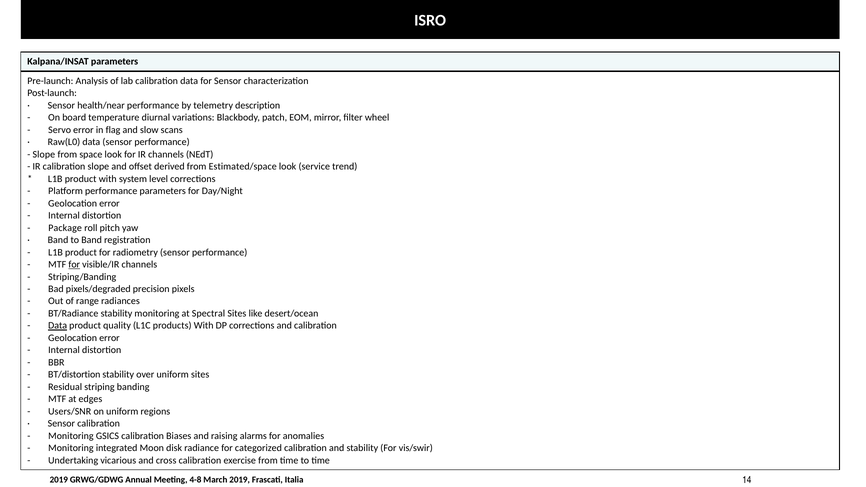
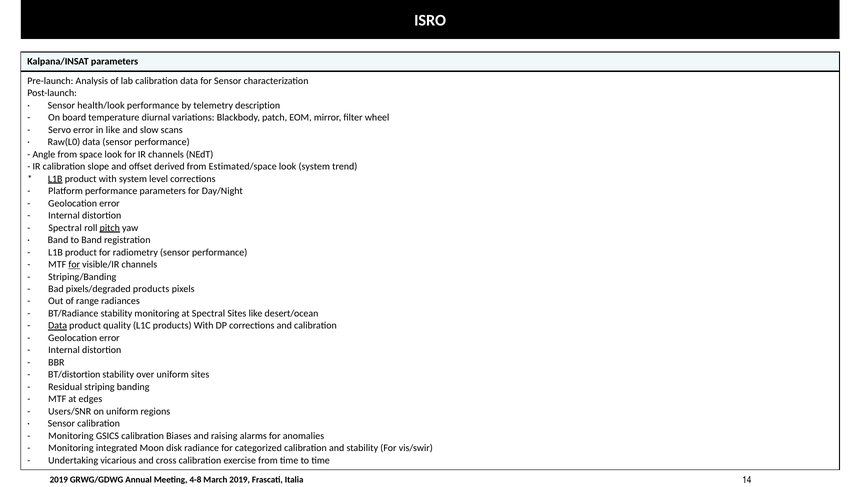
health/near: health/near -> health/look
in flag: flag -> like
Slope at (44, 154): Slope -> Angle
look service: service -> system
L1B at (55, 179) underline: none -> present
Package at (65, 228): Package -> Spectral
pitch underline: none -> present
pixels/degraded precision: precision -> products
